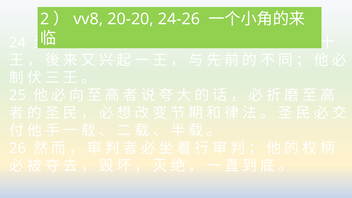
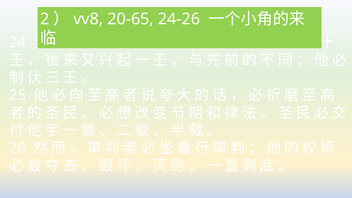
20-20: 20-20 -> 20-65
